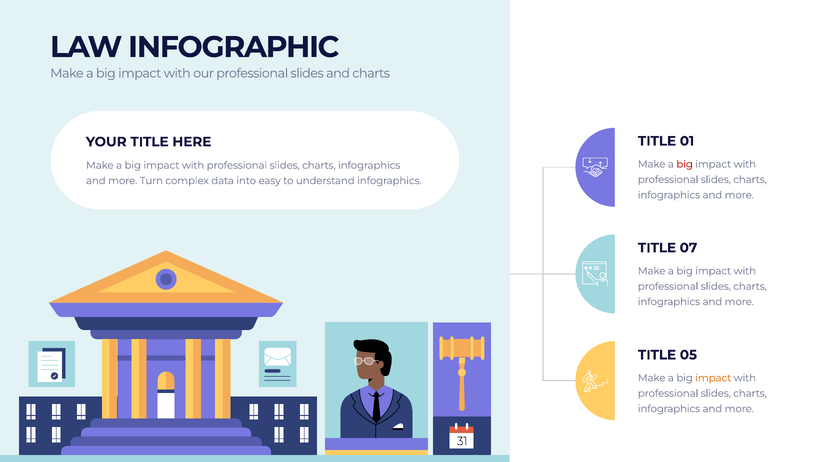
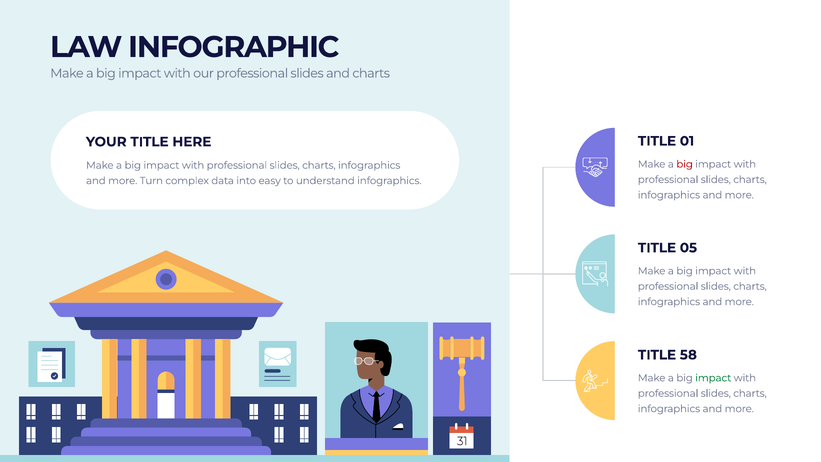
07: 07 -> 05
05: 05 -> 58
impact at (713, 378) colour: orange -> green
